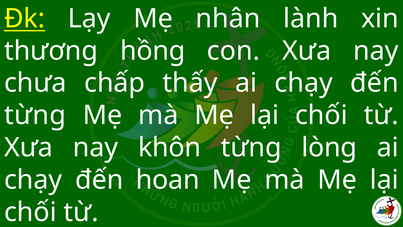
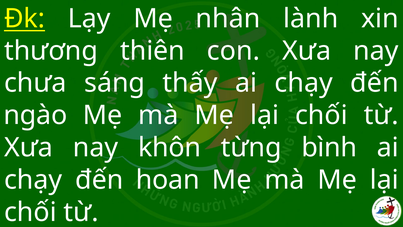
hồng: hồng -> thiên
chấp: chấp -> sáng
từng at (35, 115): từng -> ngào
lòng: lòng -> bình
